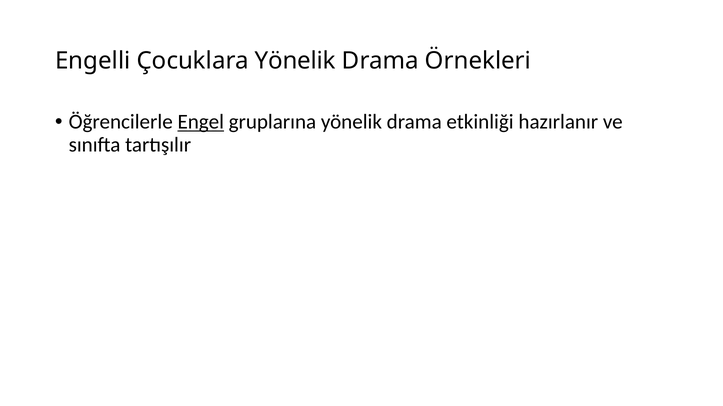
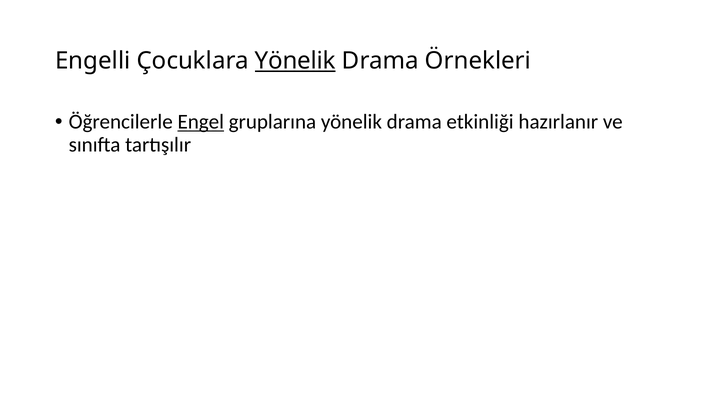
Yönelik at (295, 61) underline: none -> present
